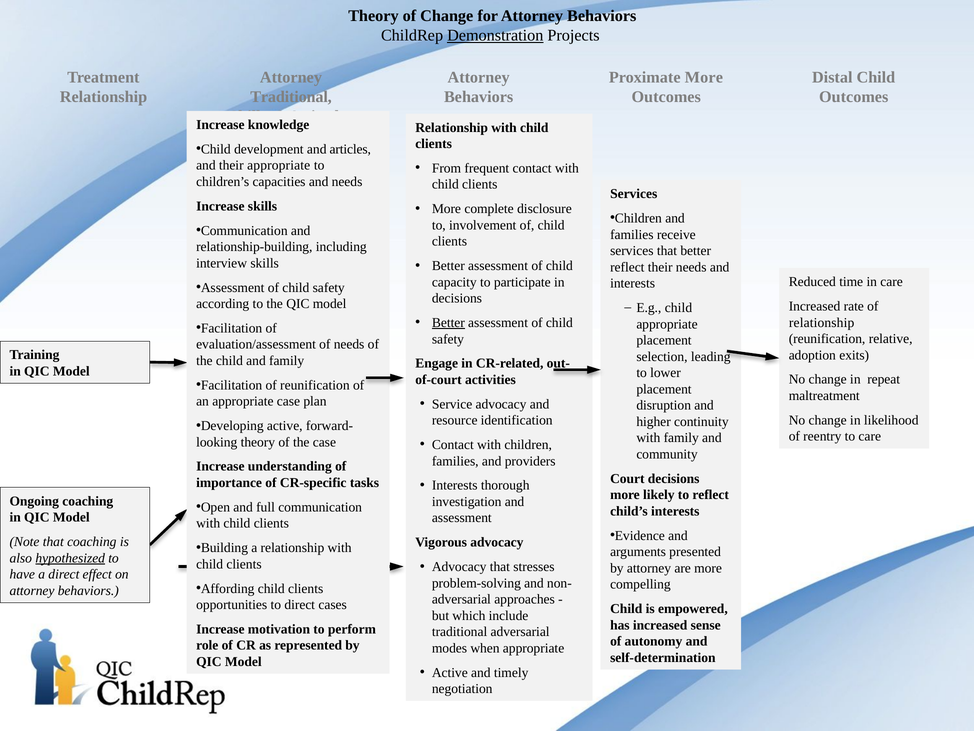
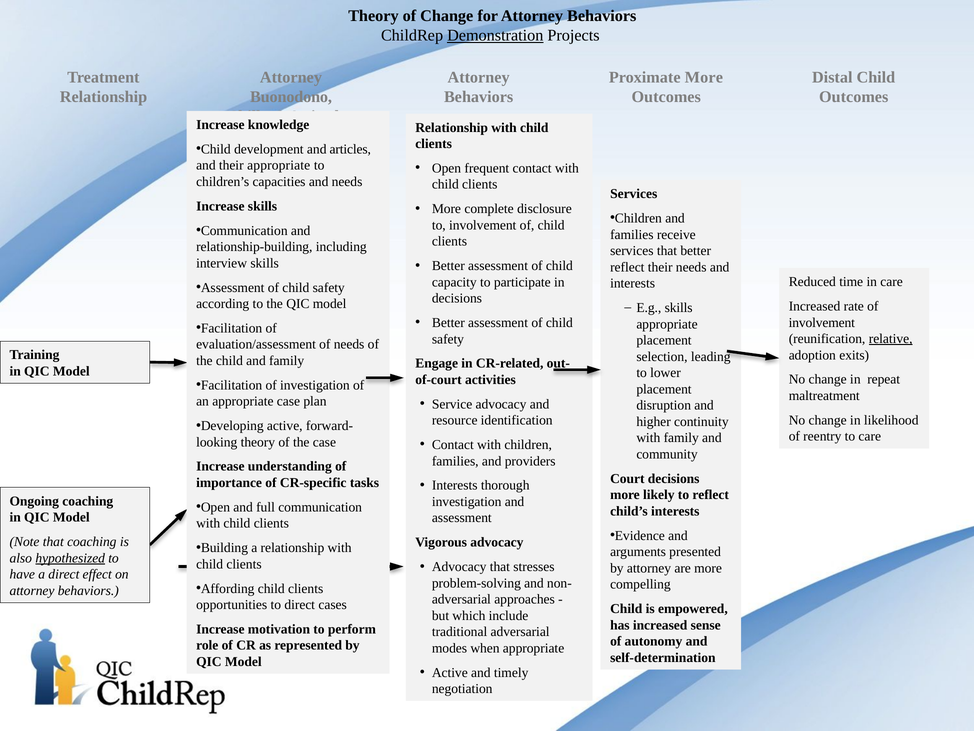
Traditional at (291, 97): Traditional -> Buonodono
From at (446, 168): From -> Open
E.g child: child -> skills
Better at (448, 323) underline: present -> none
relationship at (822, 322): relationship -> involvement
relative underline: none -> present
of reunification: reunification -> investigation
